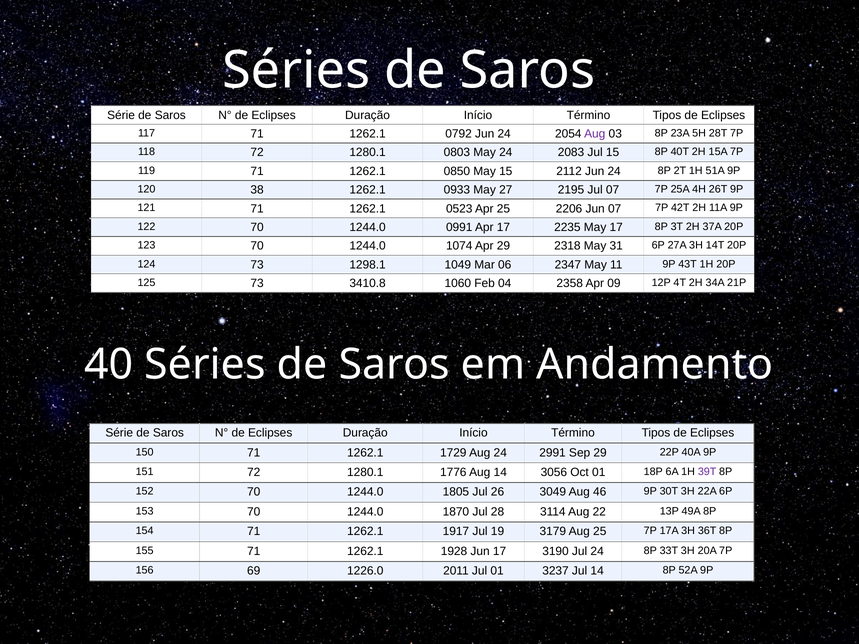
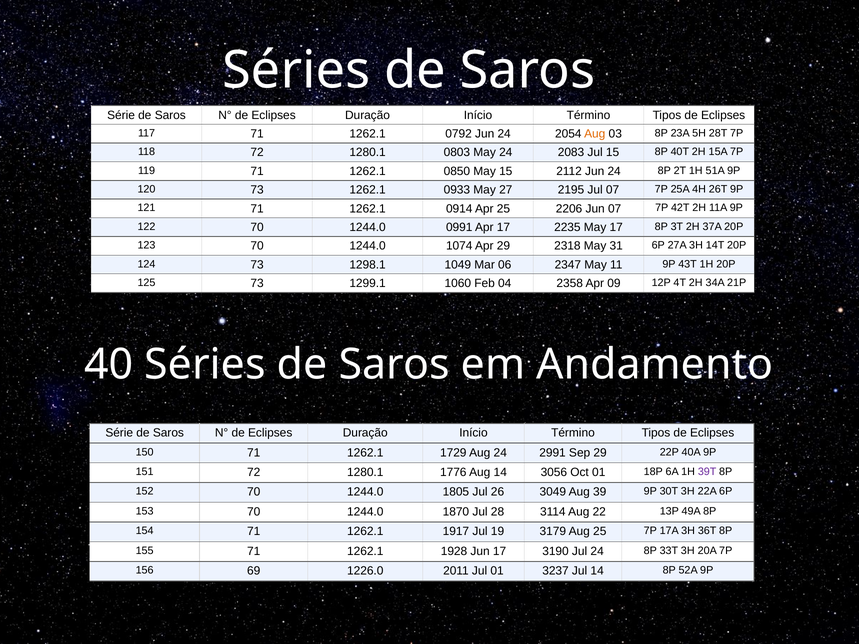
Aug at (595, 134) colour: purple -> orange
120 38: 38 -> 73
0523: 0523 -> 0914
3410.8: 3410.8 -> 1299.1
46: 46 -> 39
